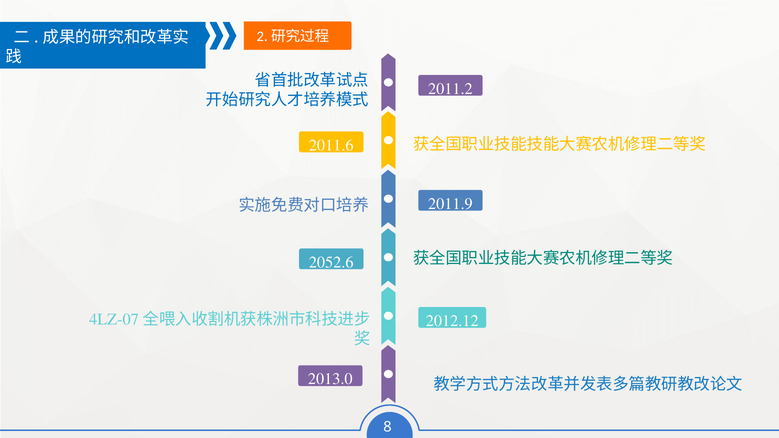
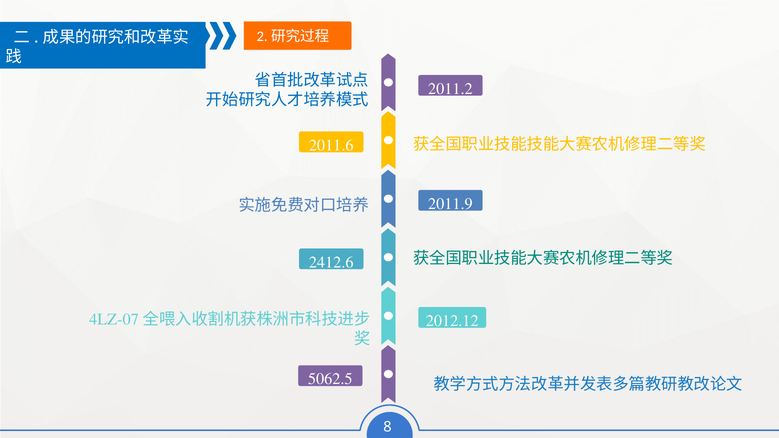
2052.6: 2052.6 -> 2412.6
2013.0: 2013.0 -> 5062.5
